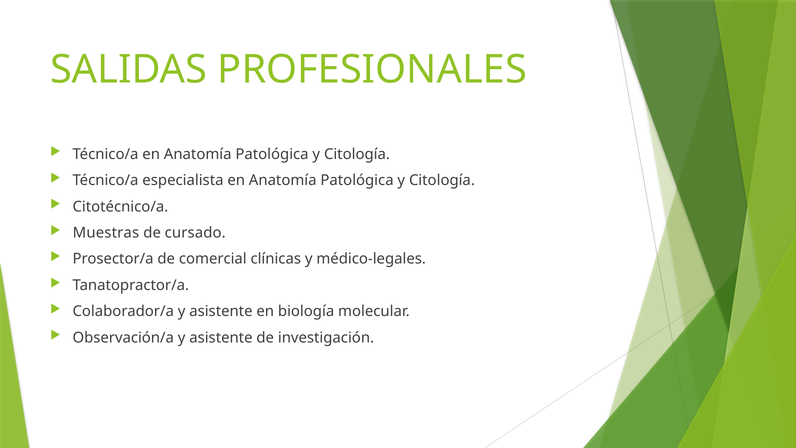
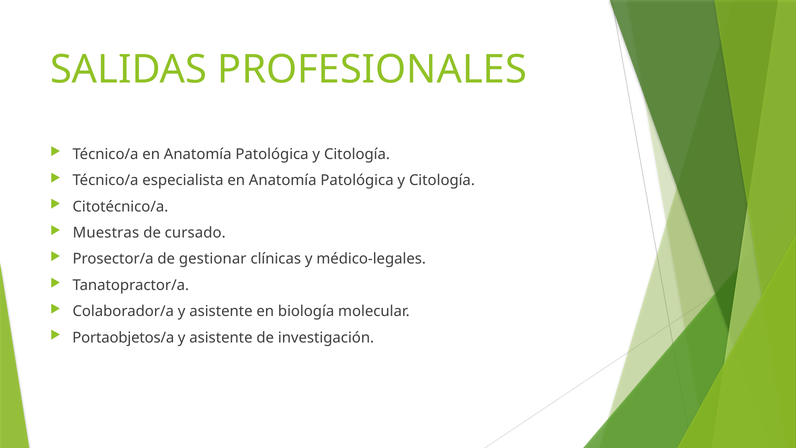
comercial: comercial -> gestionar
Observación/a: Observación/a -> Portaobjetos/a
